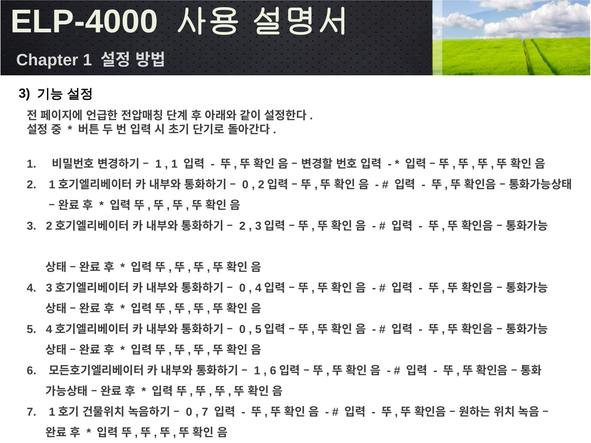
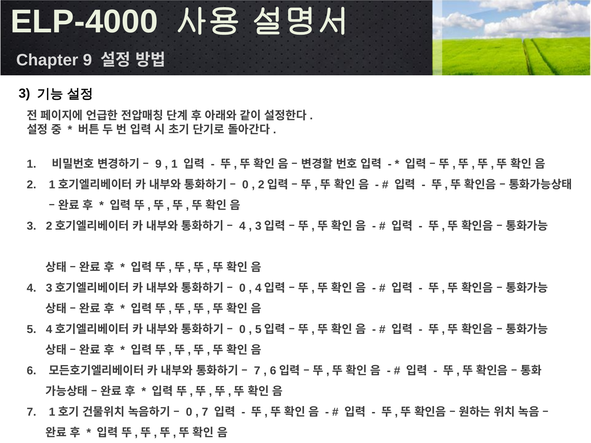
Chapter 1: 1 -> 9
1 at (158, 164): 1 -> 9
2 at (242, 226): 2 -> 4
1 at (257, 371): 1 -> 7
